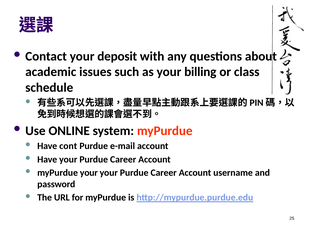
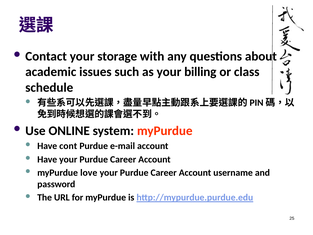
deposit: deposit -> storage
myPurdue your: your -> love
